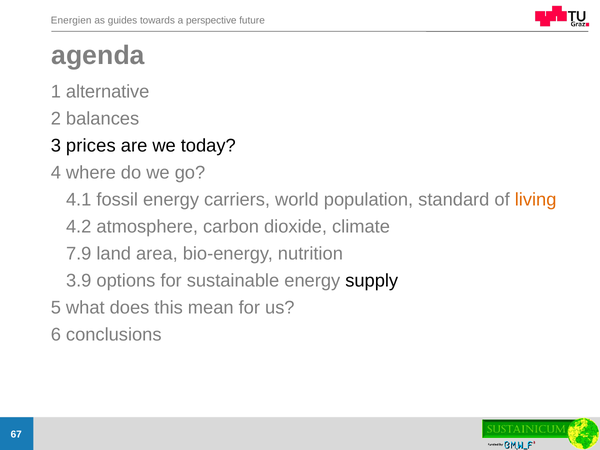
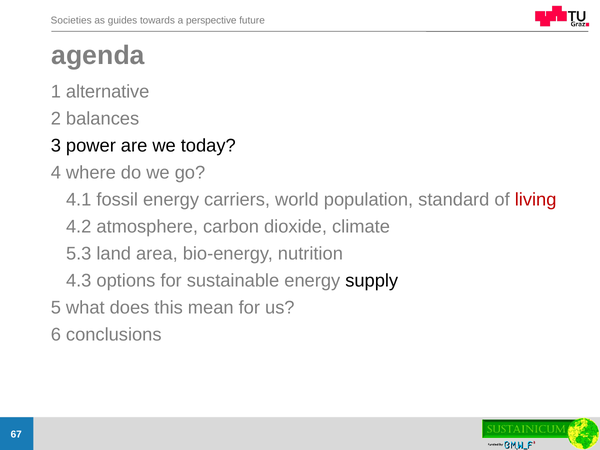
Energien: Energien -> Societies
prices: prices -> power
living colour: orange -> red
7.9: 7.9 -> 5.3
3.9: 3.9 -> 4.3
